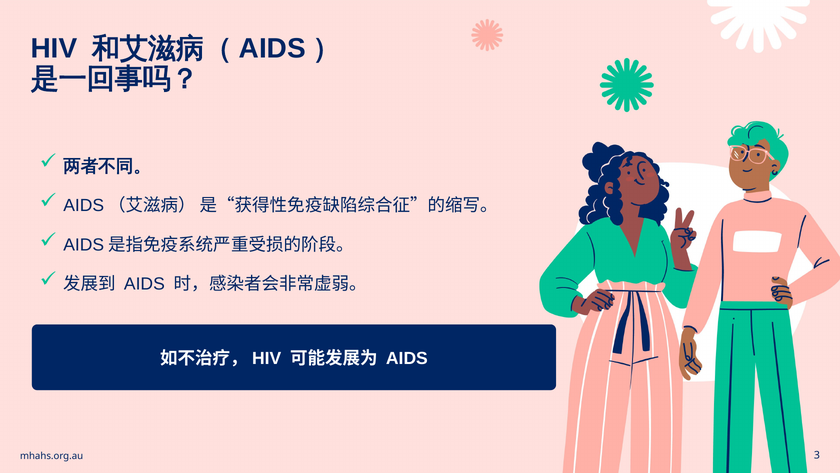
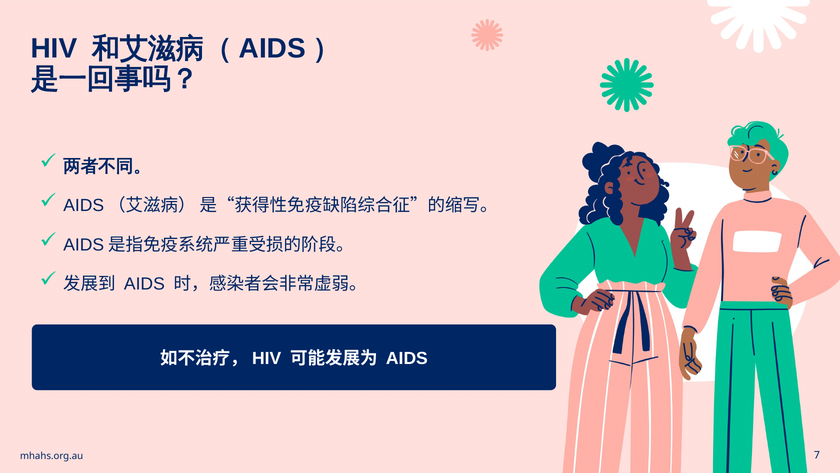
3: 3 -> 7
